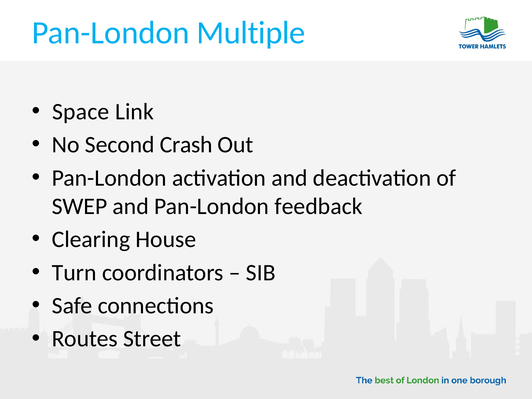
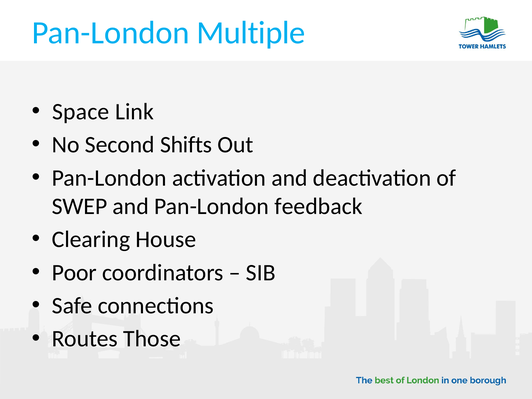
Crash: Crash -> Shifts
Turn: Turn -> Poor
Street: Street -> Those
